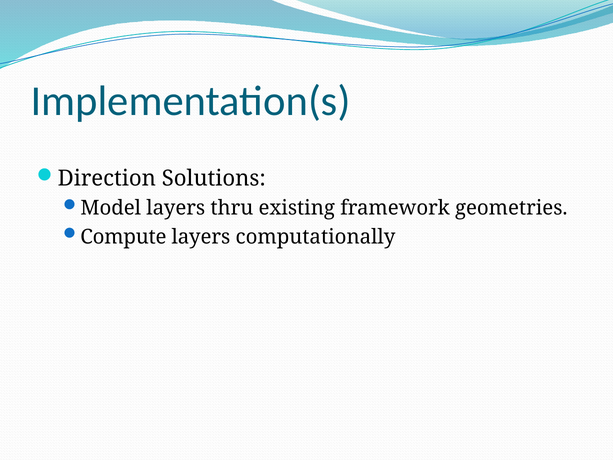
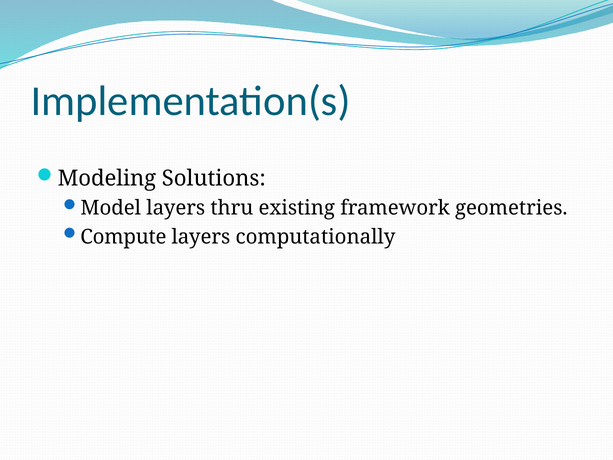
Direction: Direction -> Modeling
